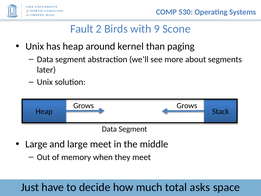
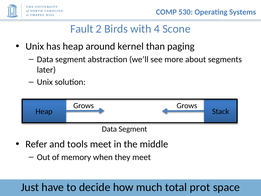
9: 9 -> 4
Large at (36, 144): Large -> Refer
and large: large -> tools
asks: asks -> prot
